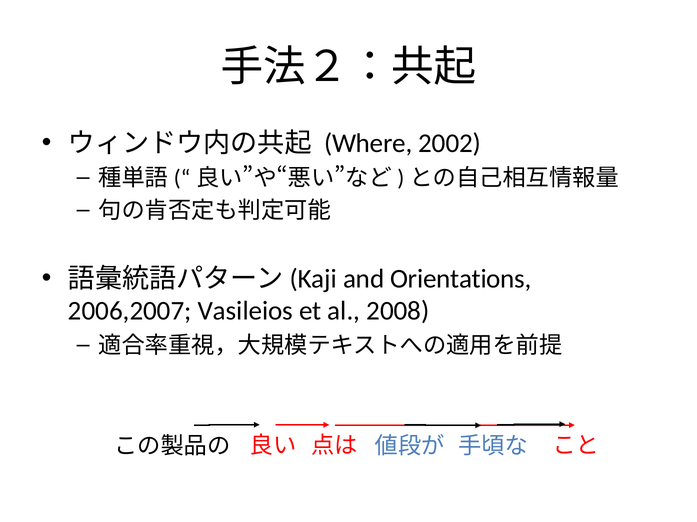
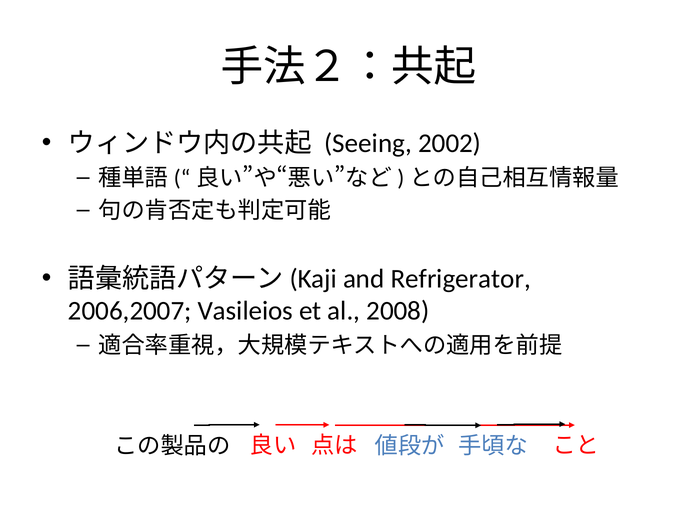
Where: Where -> Seeing
Orientations: Orientations -> Refrigerator
